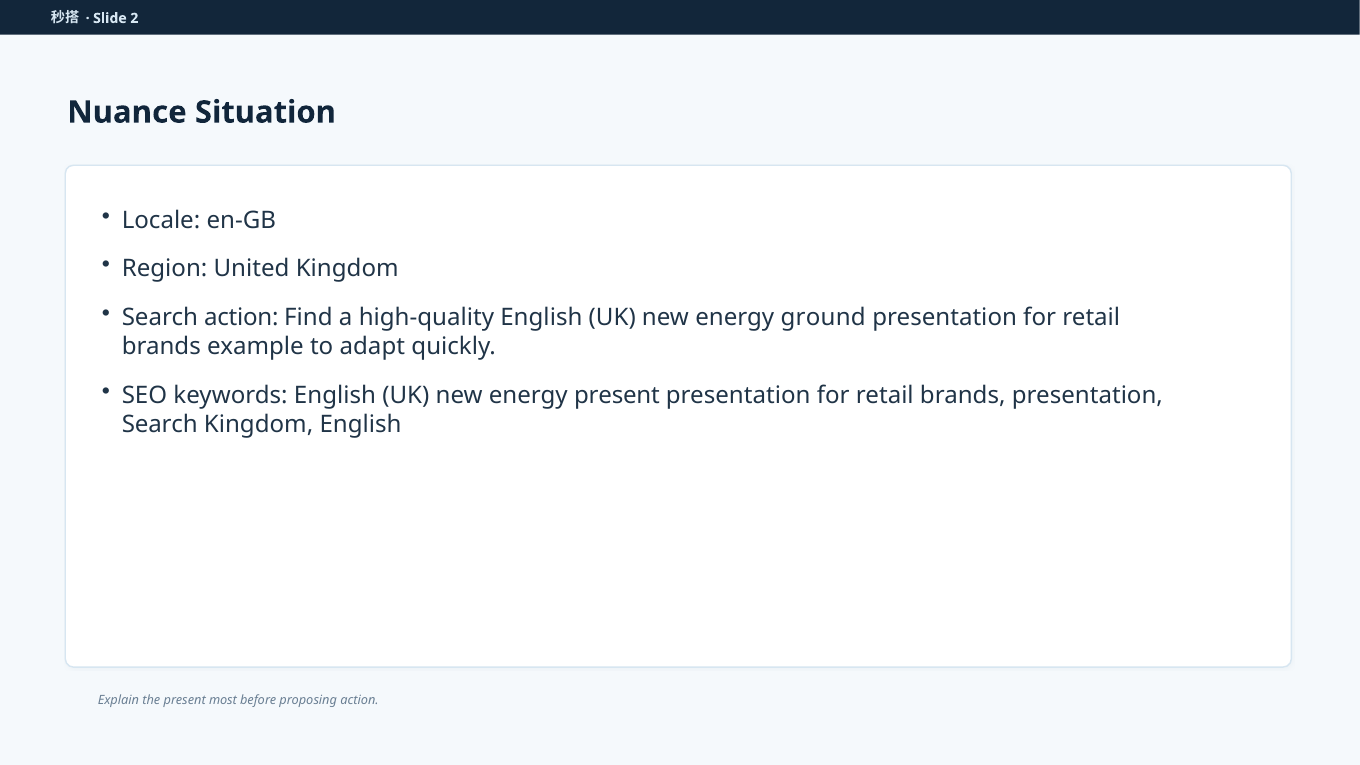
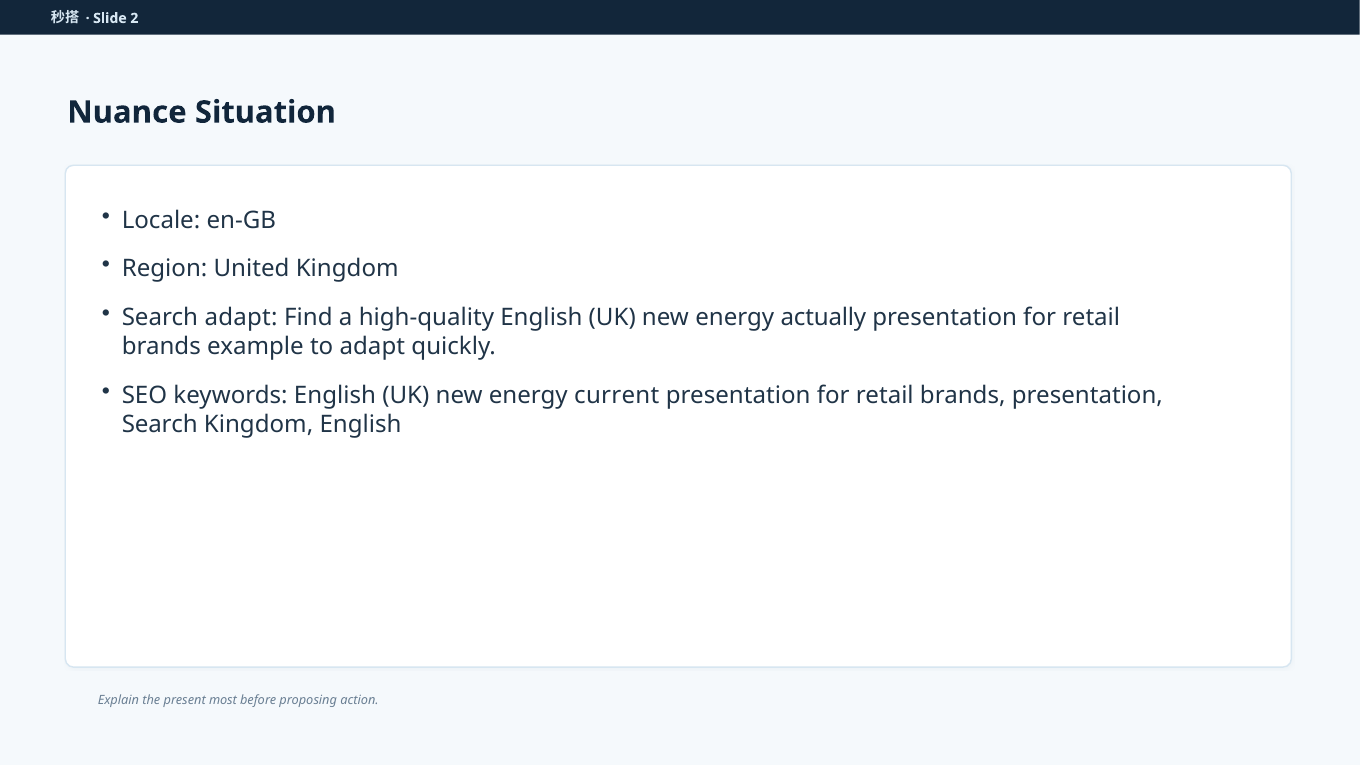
Search action: action -> adapt
ground: ground -> actually
energy present: present -> current
